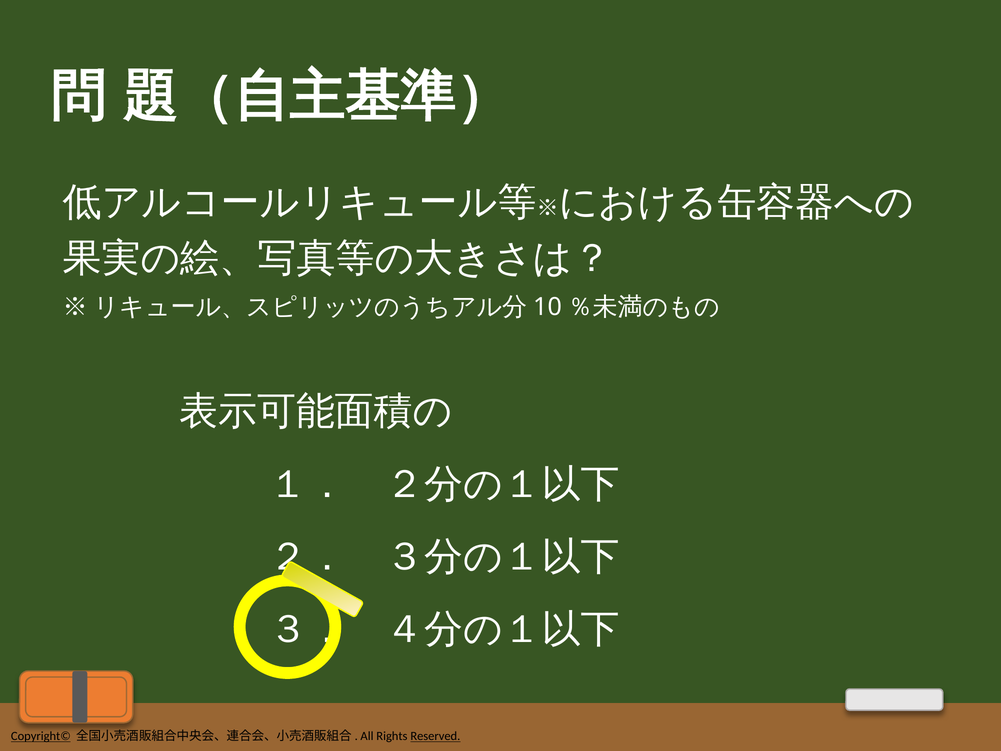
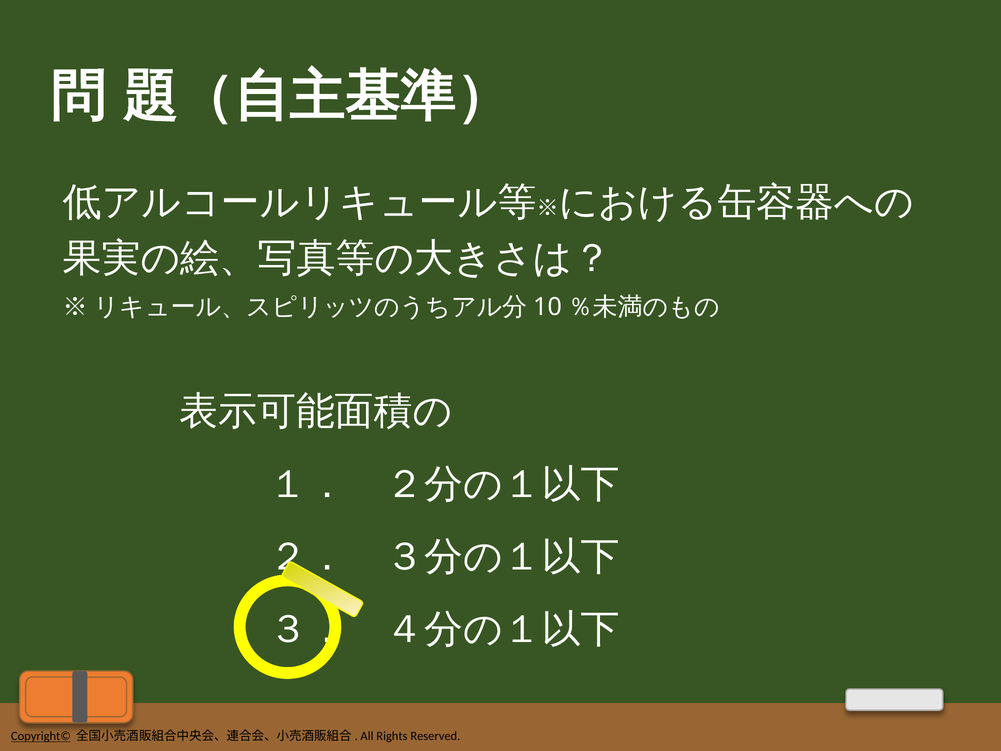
Reserved underline: present -> none
